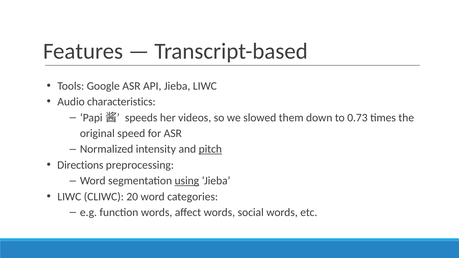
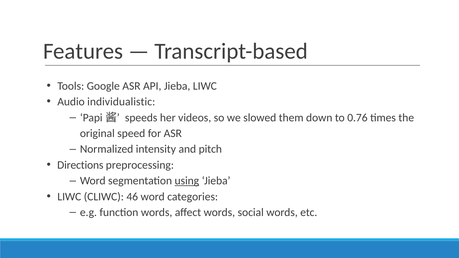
characteristics: characteristics -> individualistic
0.73: 0.73 -> 0.76
pitch underline: present -> none
20: 20 -> 46
